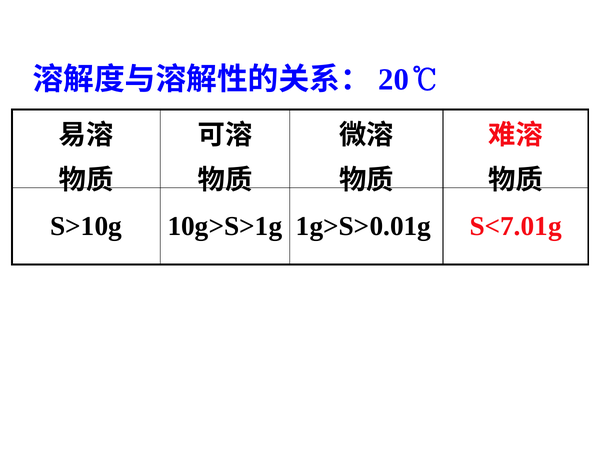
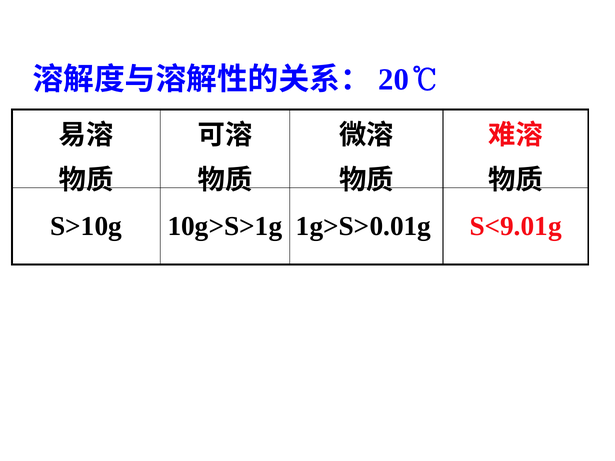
S<7.01g: S<7.01g -> S<9.01g
